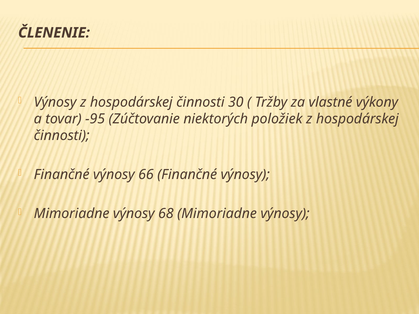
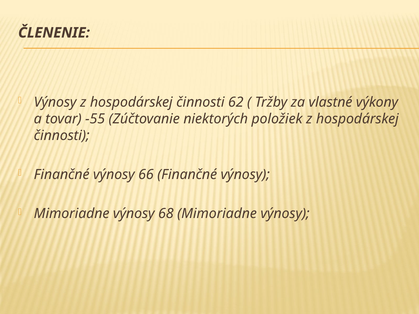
30: 30 -> 62
-95: -95 -> -55
